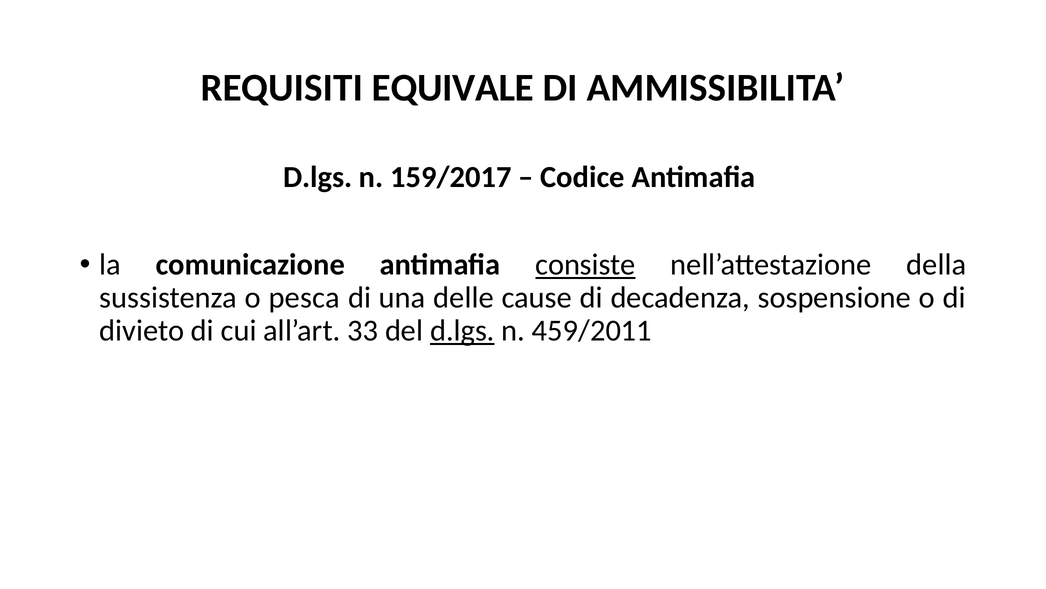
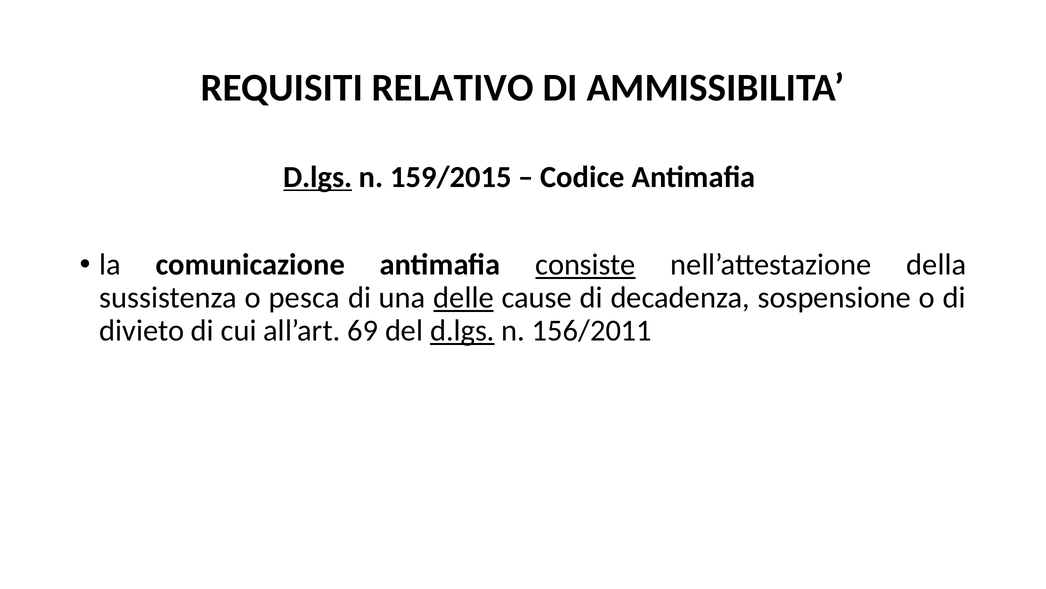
EQUIVALE: EQUIVALE -> RELATIVO
D.lgs at (318, 177) underline: none -> present
159/2017: 159/2017 -> 159/2015
delle underline: none -> present
33: 33 -> 69
459/2011: 459/2011 -> 156/2011
